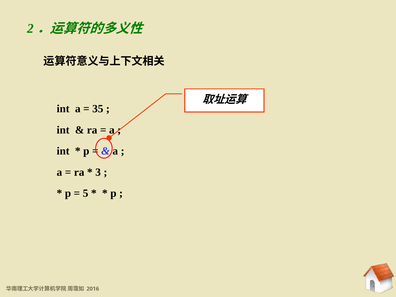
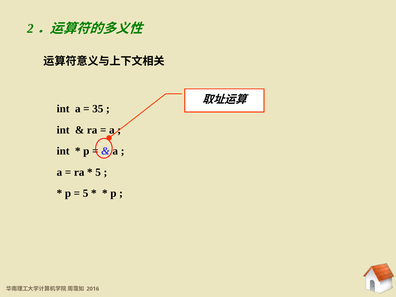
3 at (98, 172): 3 -> 5
